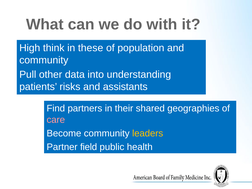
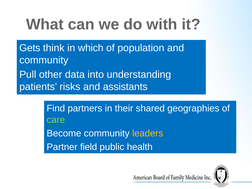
High: High -> Gets
these: these -> which
care colour: pink -> light green
